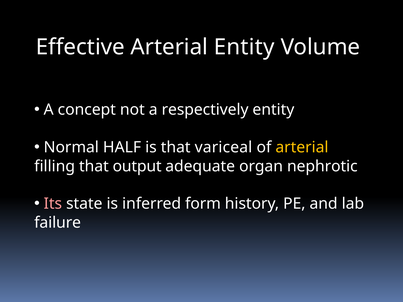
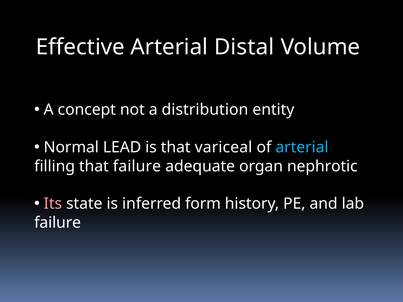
Arterial Entity: Entity -> Distal
respectively: respectively -> distribution
HALF: HALF -> LEAD
arterial at (302, 147) colour: yellow -> light blue
that output: output -> failure
